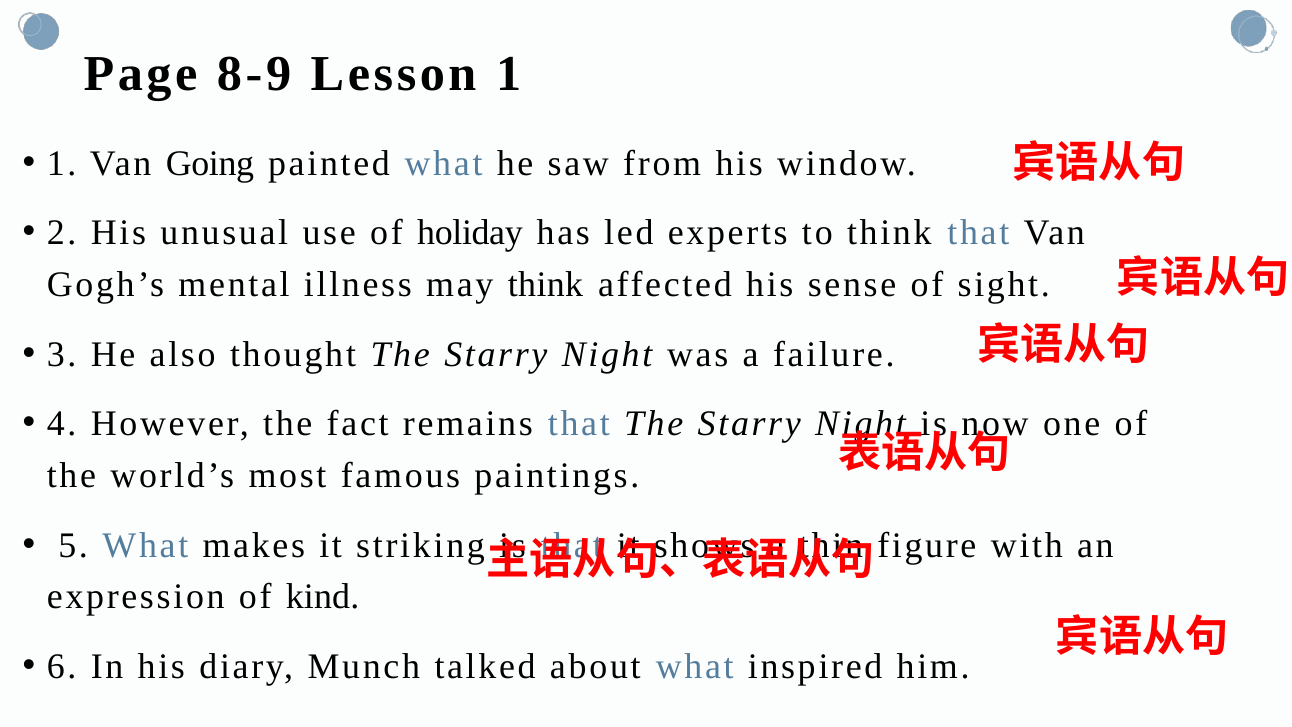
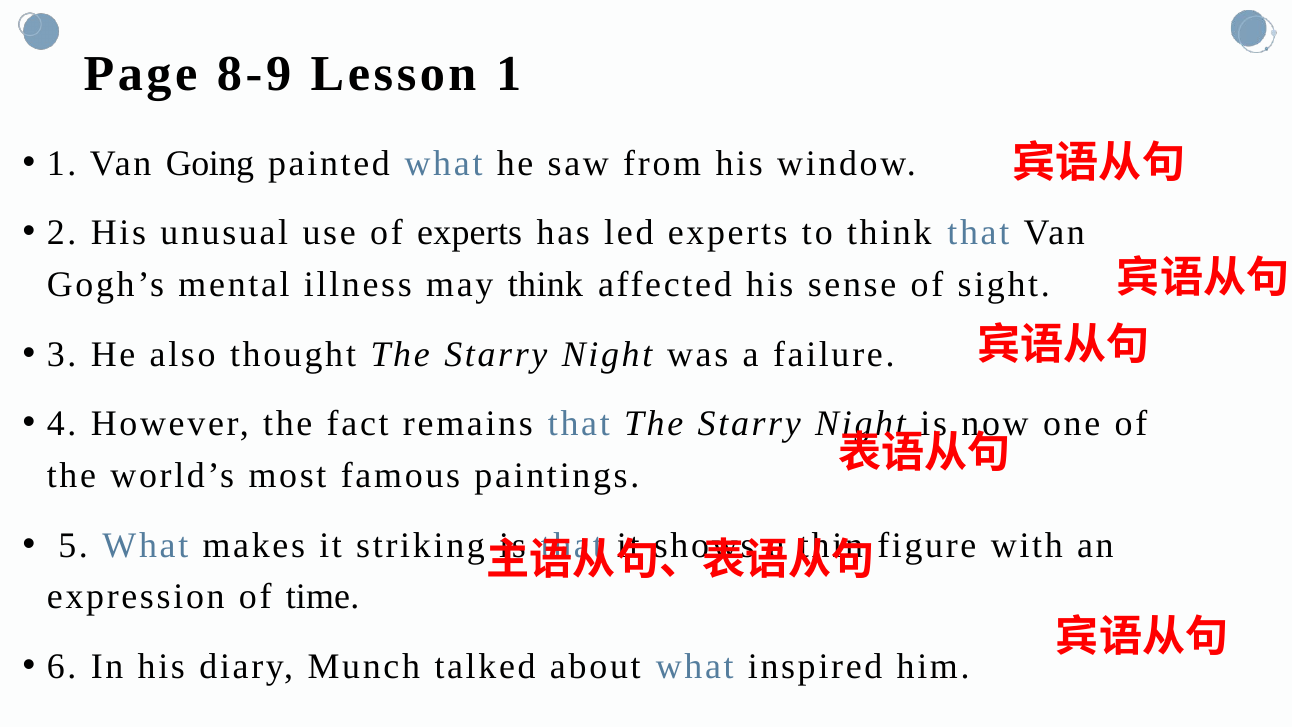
of holiday: holiday -> experts
kind: kind -> time
